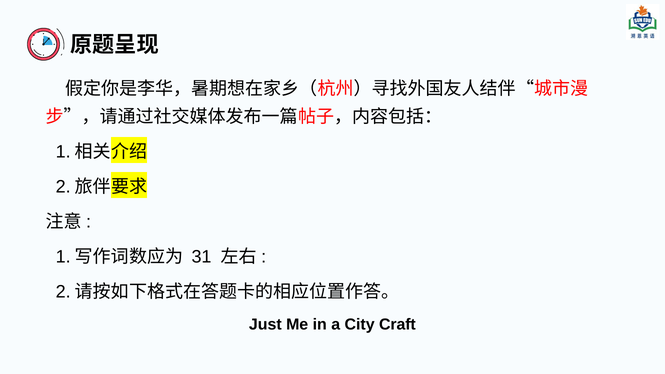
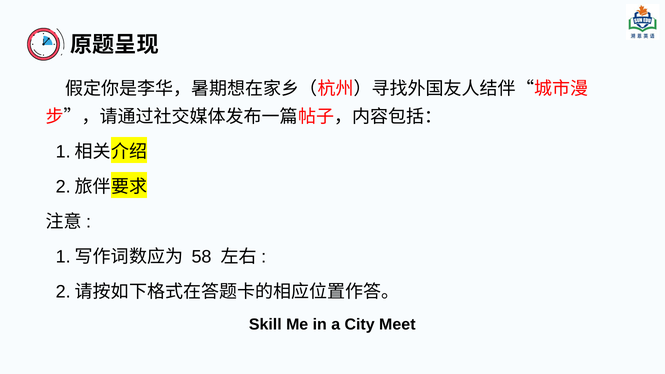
31: 31 -> 58
Just: Just -> Skill
Craft: Craft -> Meet
